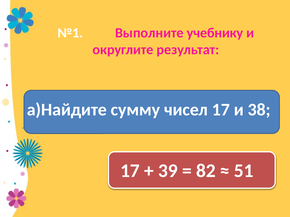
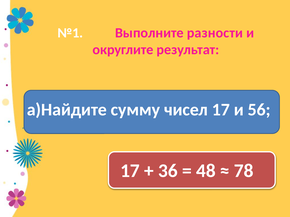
учебнику: учебнику -> разности
38: 38 -> 56
39: 39 -> 36
82: 82 -> 48
51: 51 -> 78
